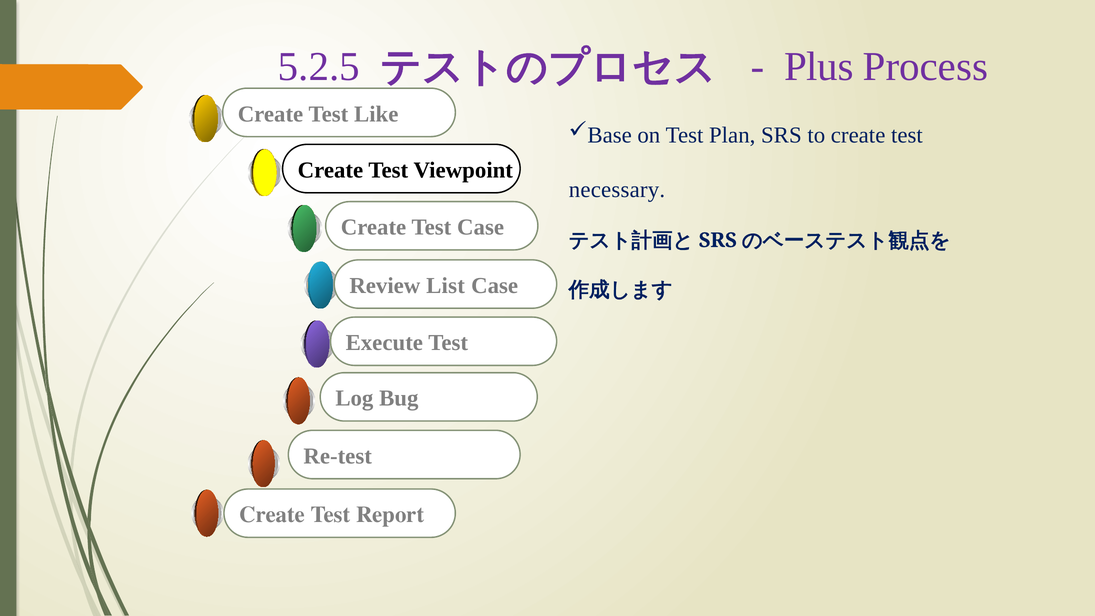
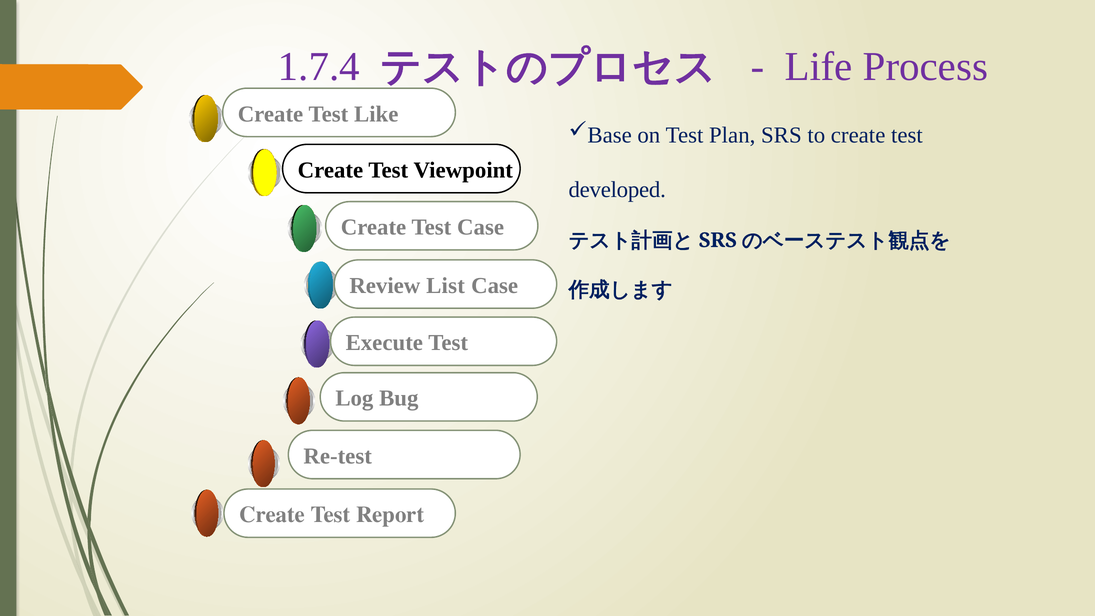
5.2.5: 5.2.5 -> 1.7.4
Plus: Plus -> Life
necessary: necessary -> developed
